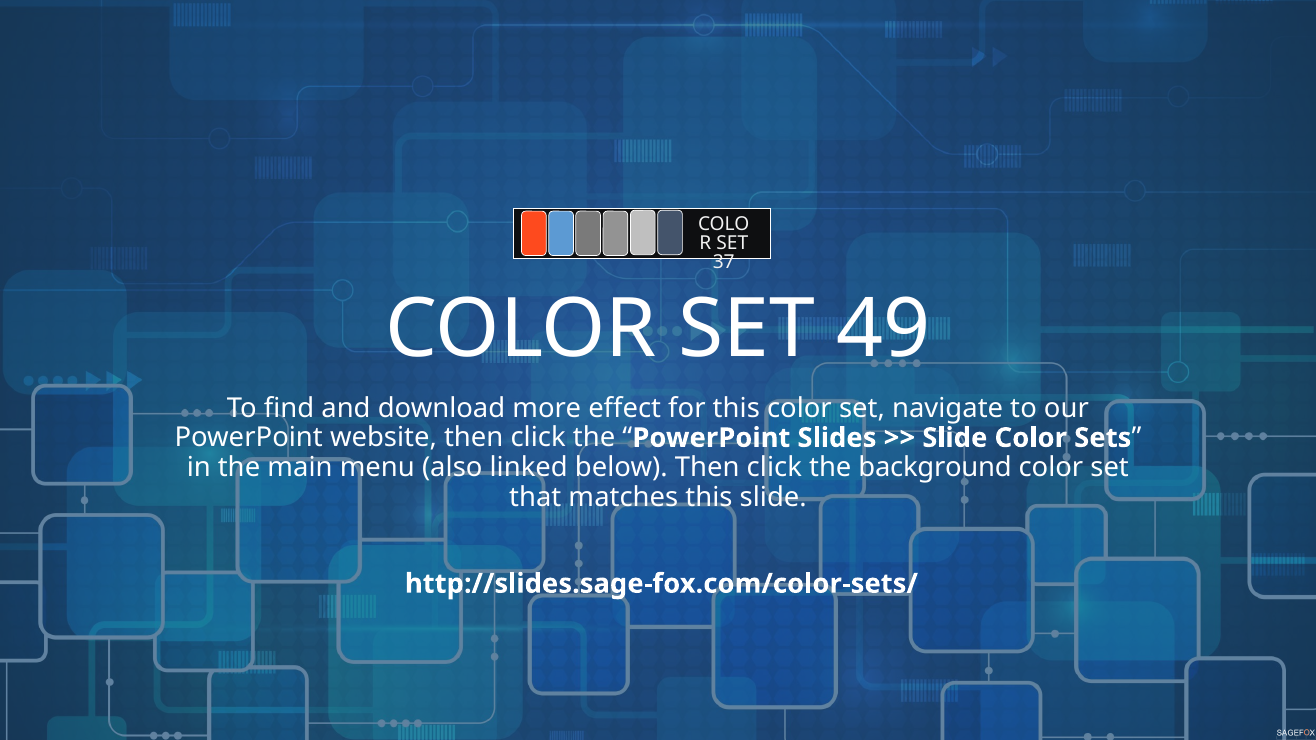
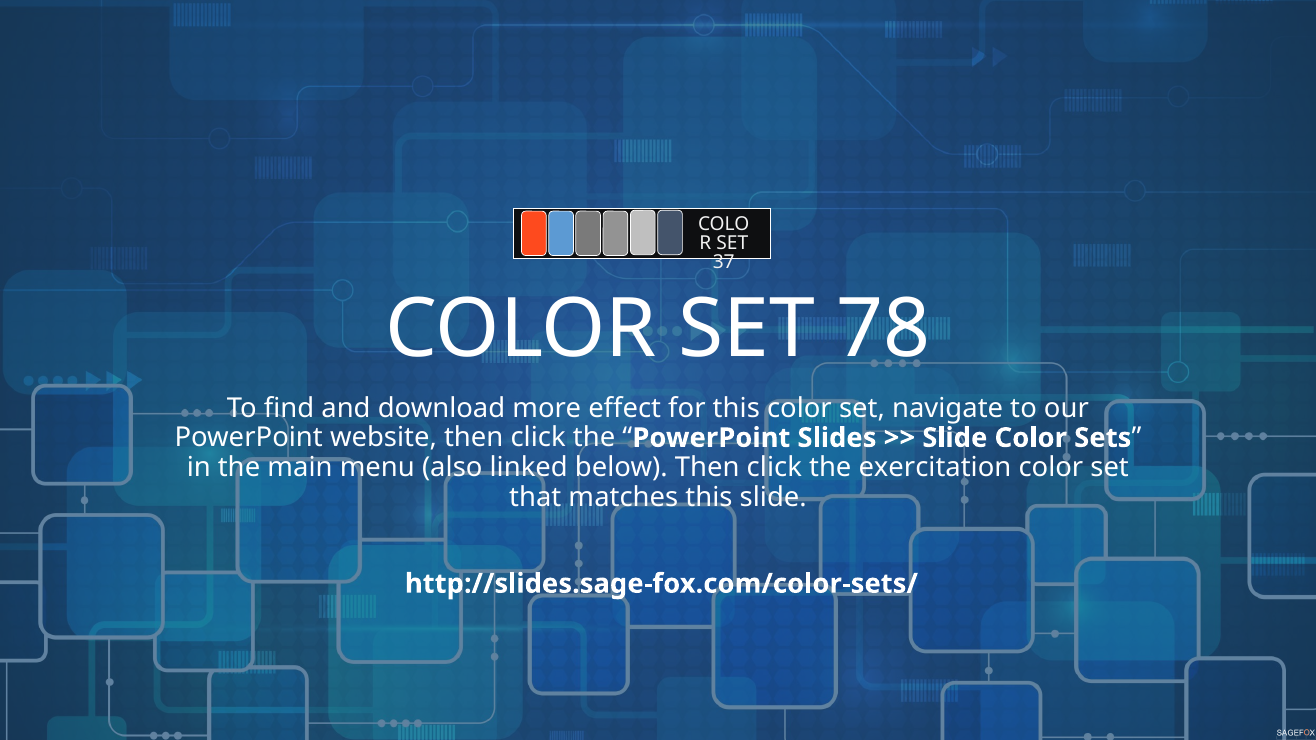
49: 49 -> 78
background: background -> exercitation
